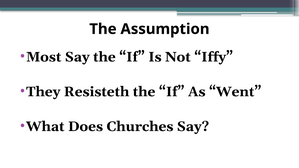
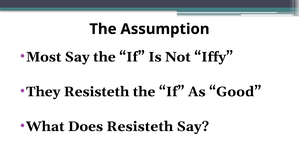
Went: Went -> Good
Does Churches: Churches -> Resisteth
